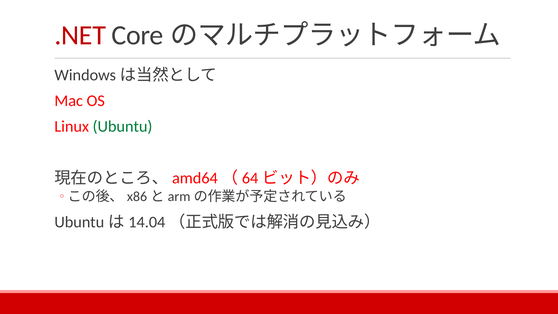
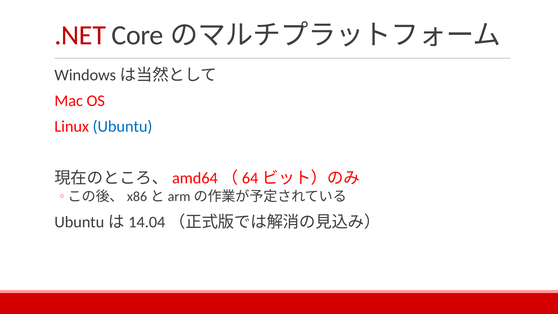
Ubuntu colour: green -> blue
